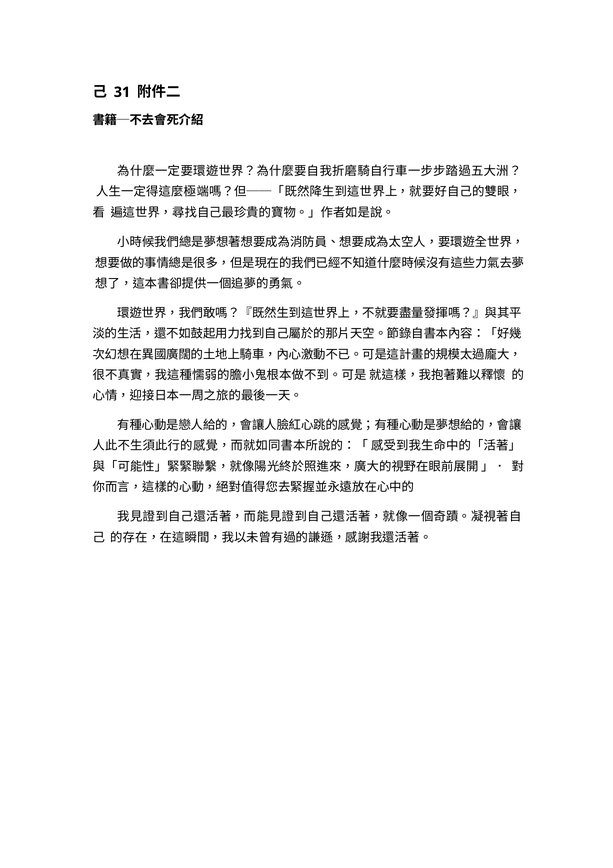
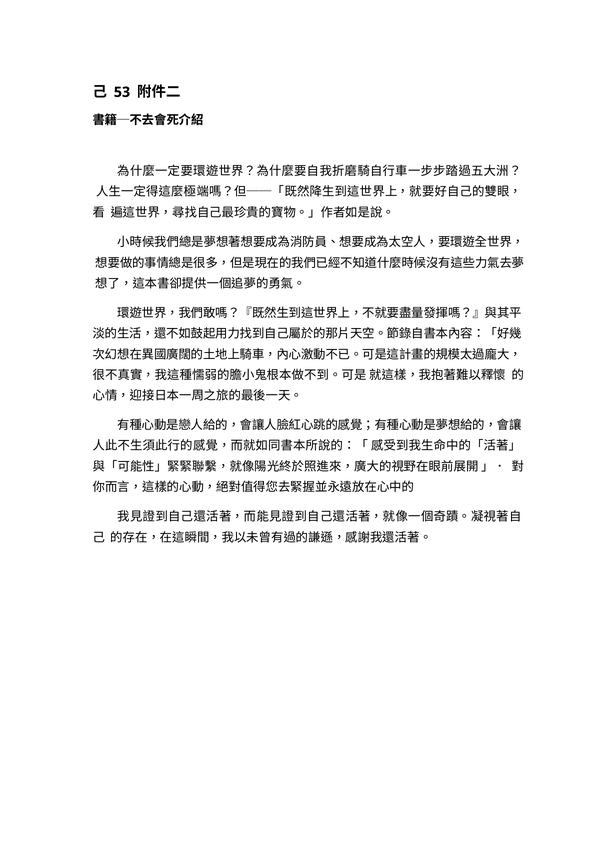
31: 31 -> 53
